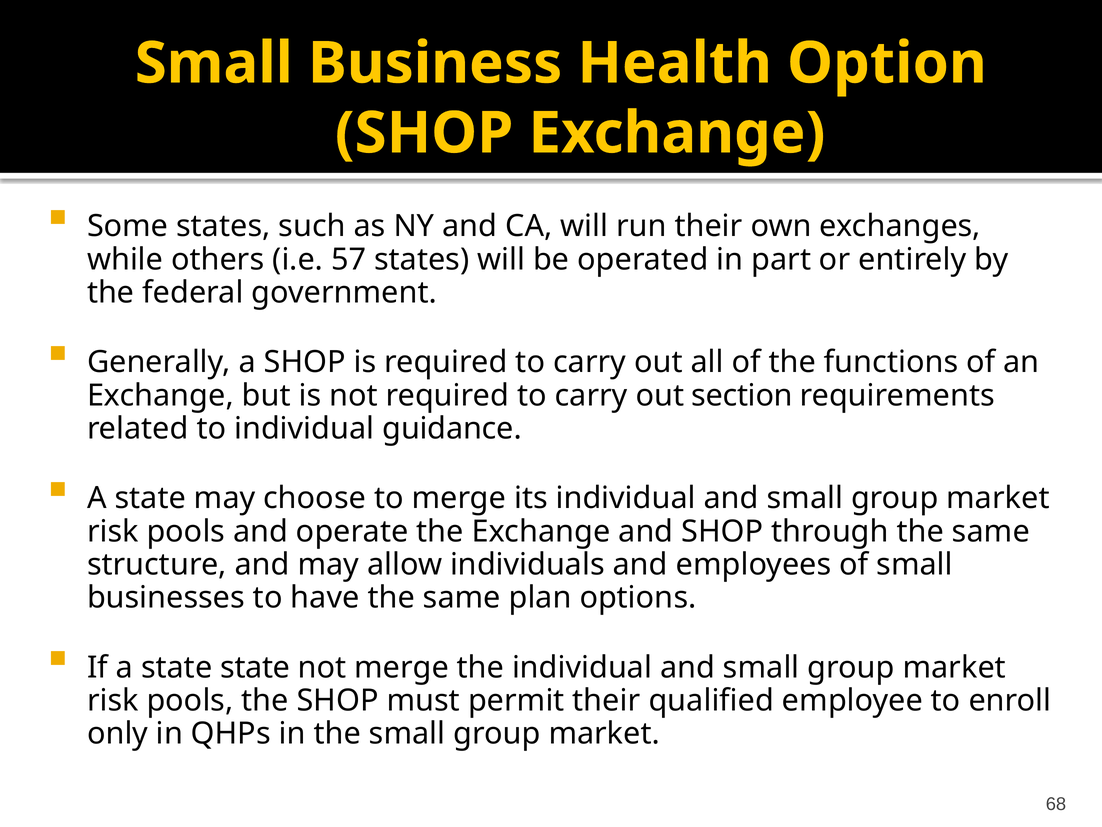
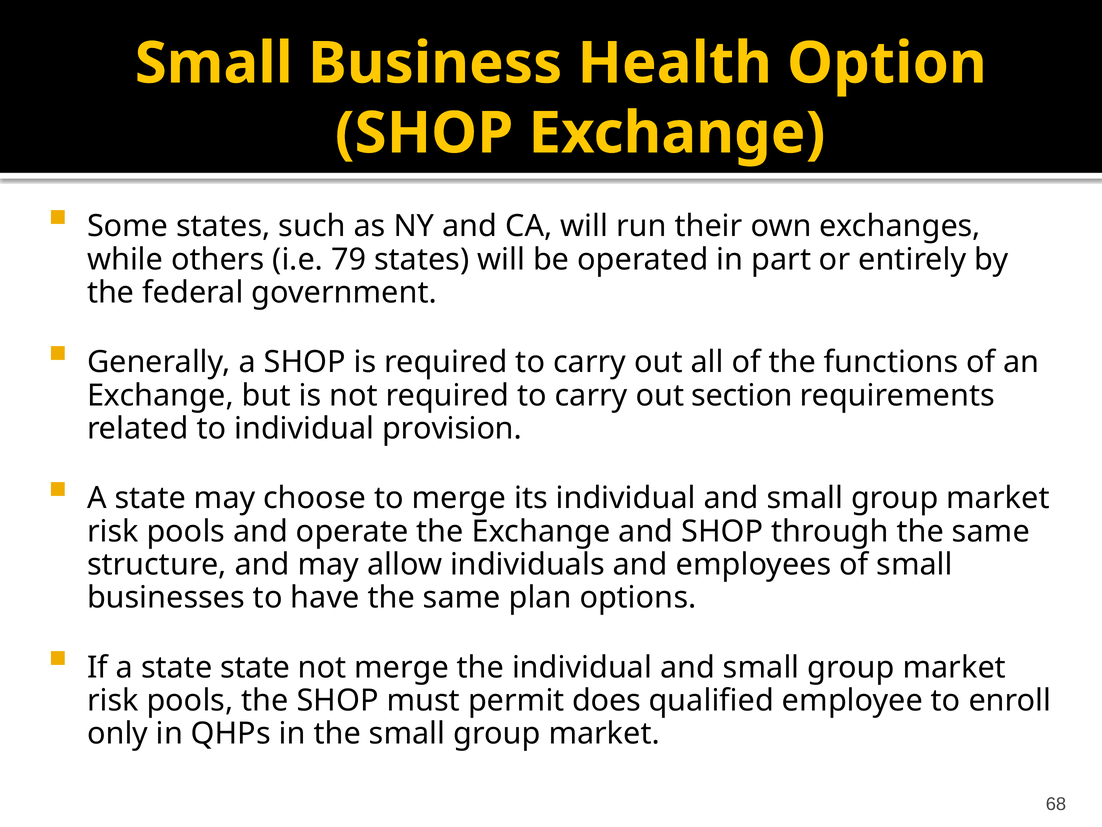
57: 57 -> 79
guidance: guidance -> provision
permit their: their -> does
